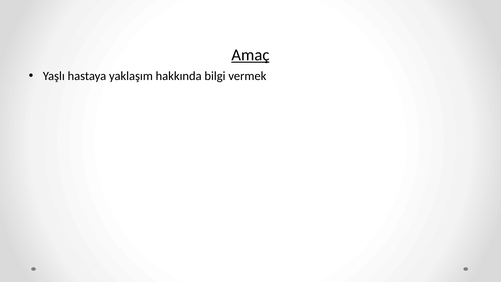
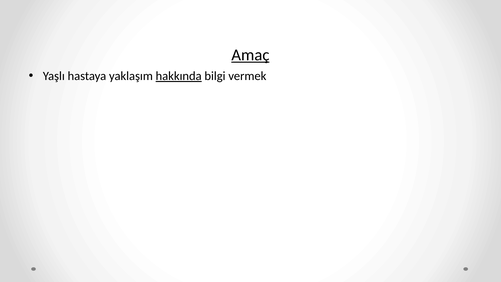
hakkında underline: none -> present
